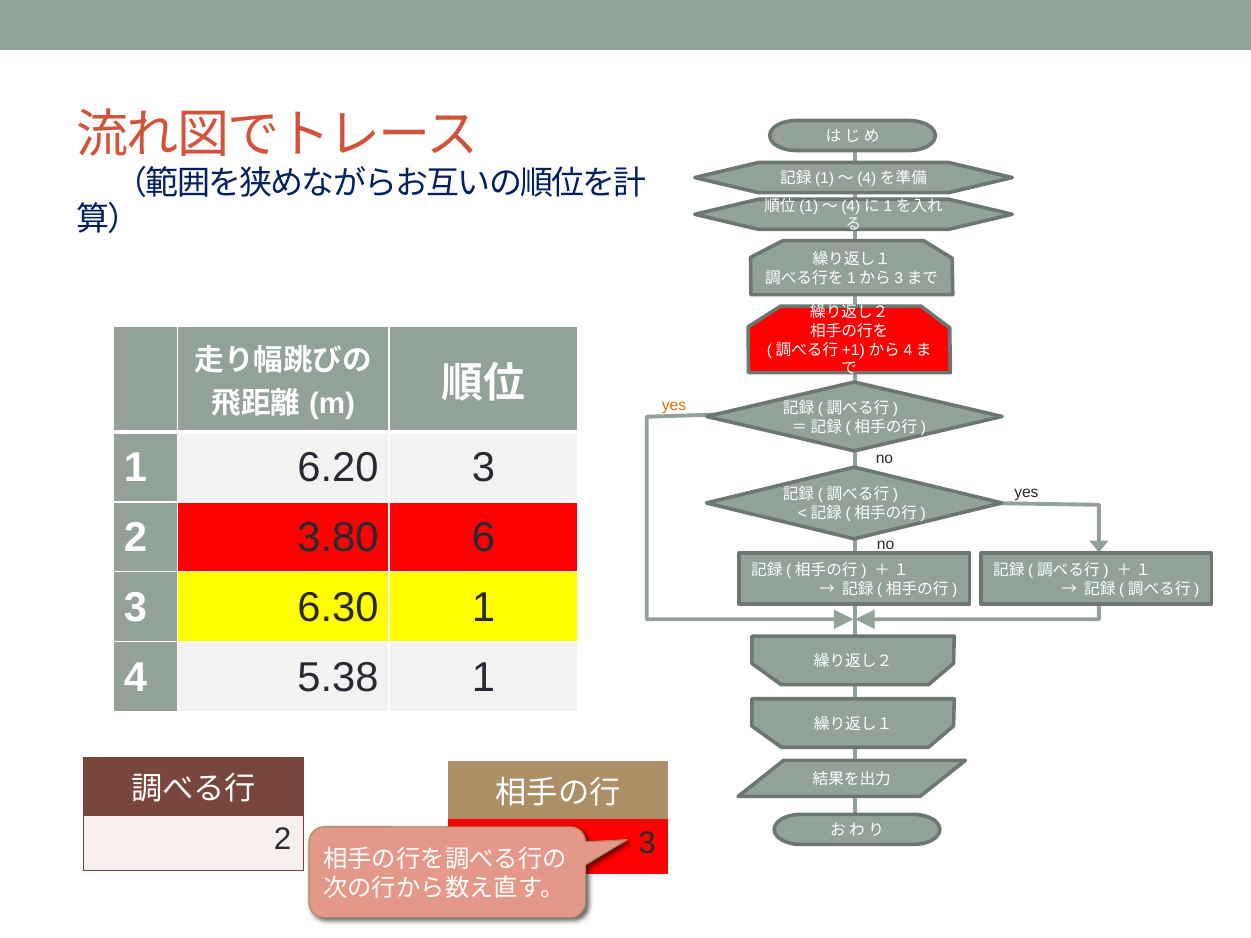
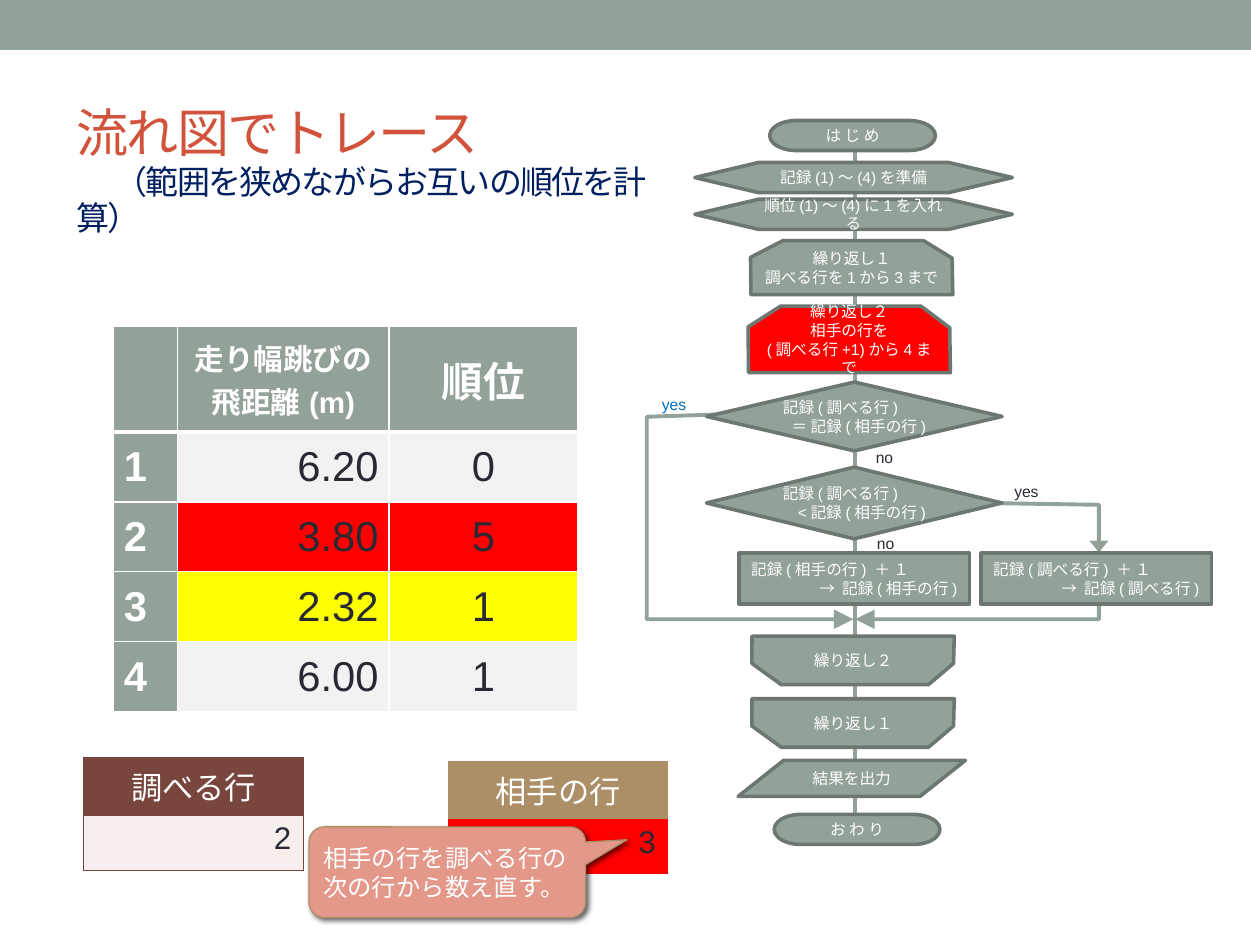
yes at (674, 405) colour: orange -> blue
6.20 3: 3 -> 0
6: 6 -> 5
6.30: 6.30 -> 2.32
5.38: 5.38 -> 6.00
